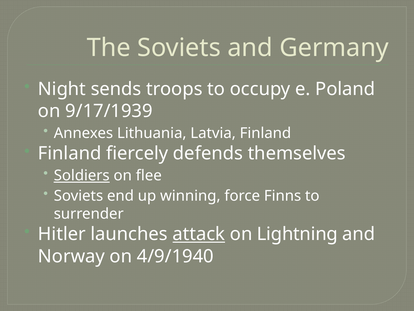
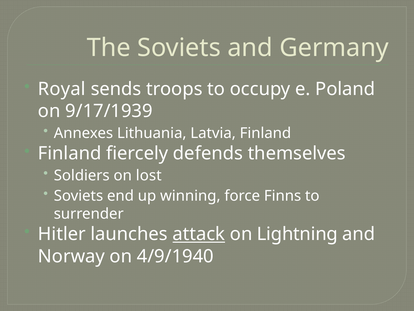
Night: Night -> Royal
Soldiers underline: present -> none
flee: flee -> lost
